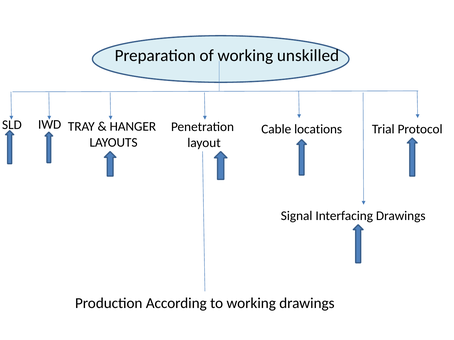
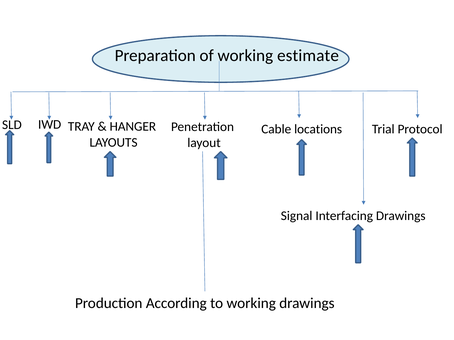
unskilled: unskilled -> estimate
